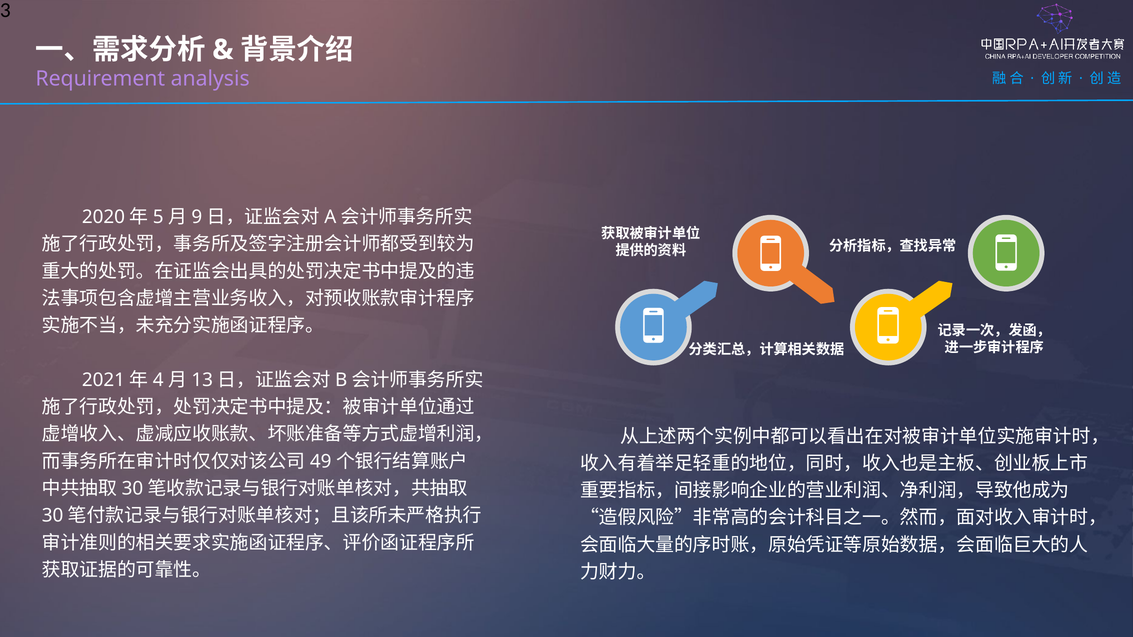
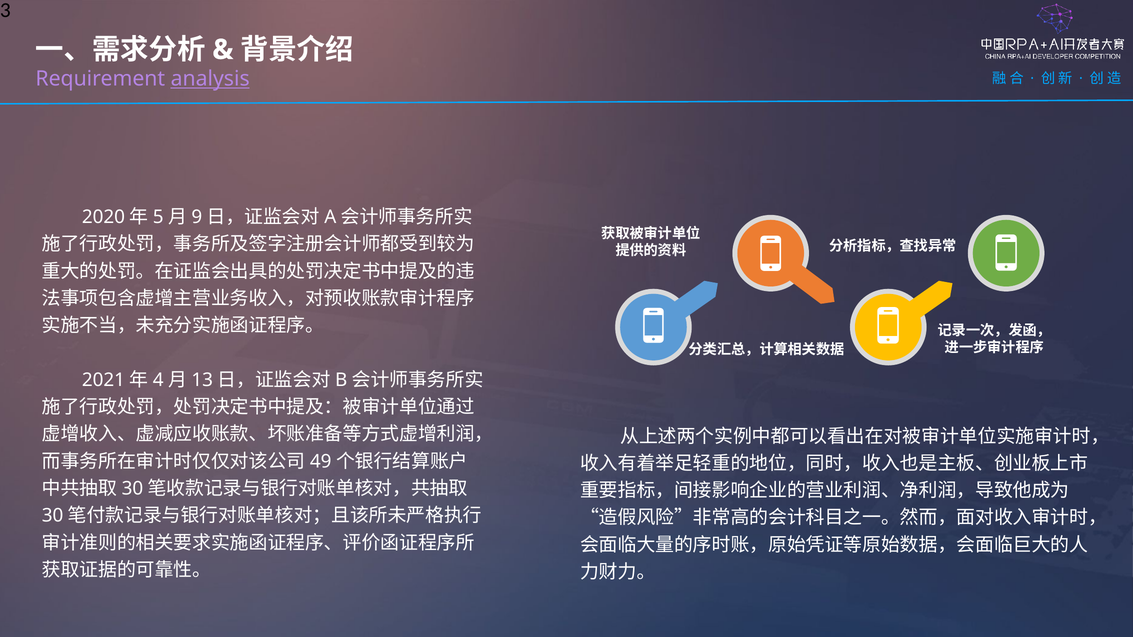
analysis underline: none -> present
